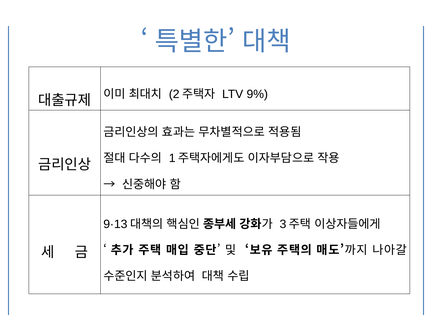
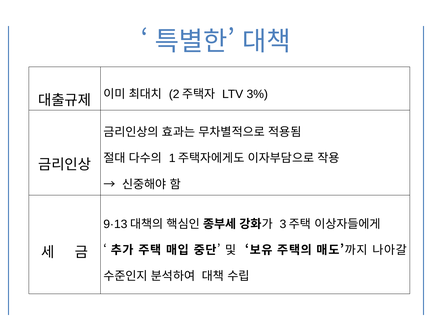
9%: 9% -> 3%
